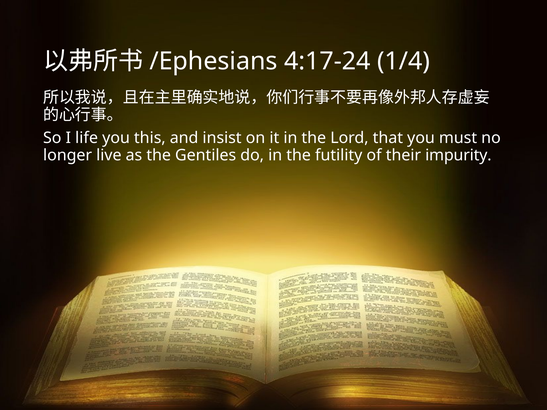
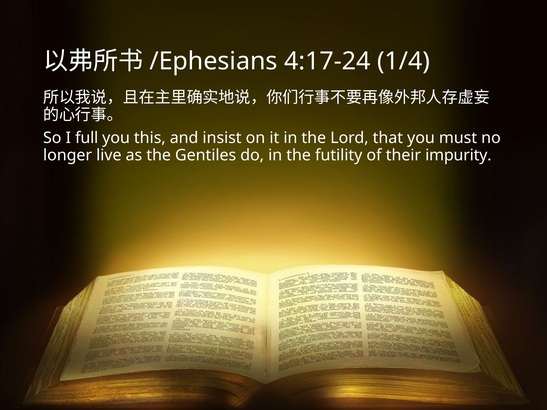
life: life -> full
